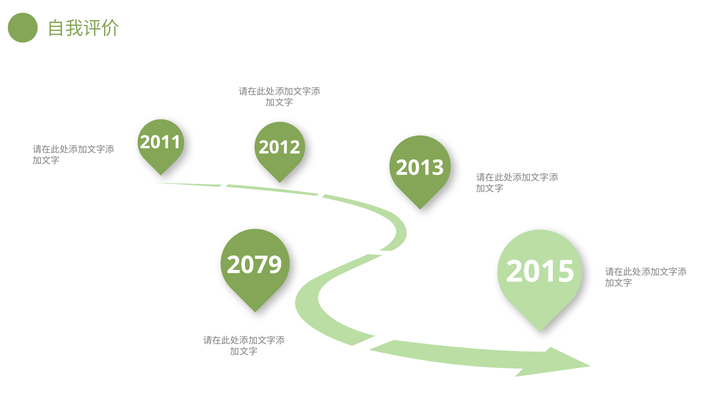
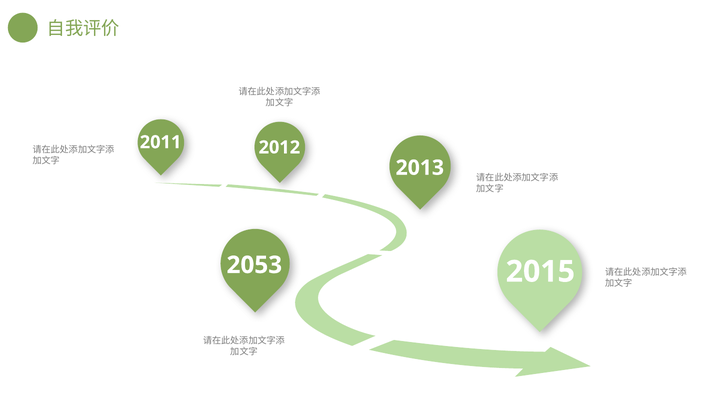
2079: 2079 -> 2053
